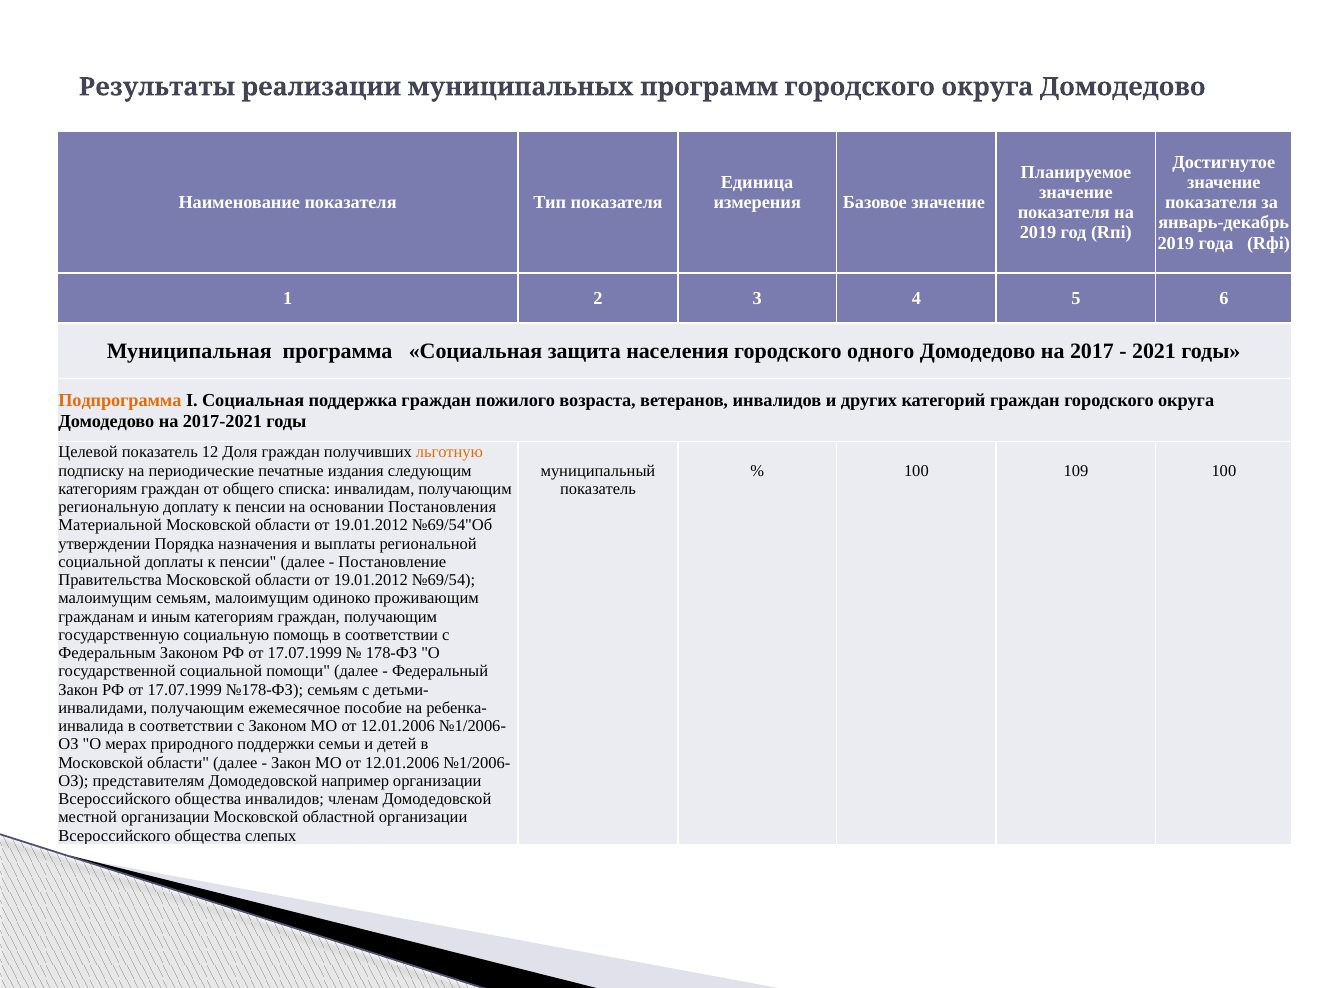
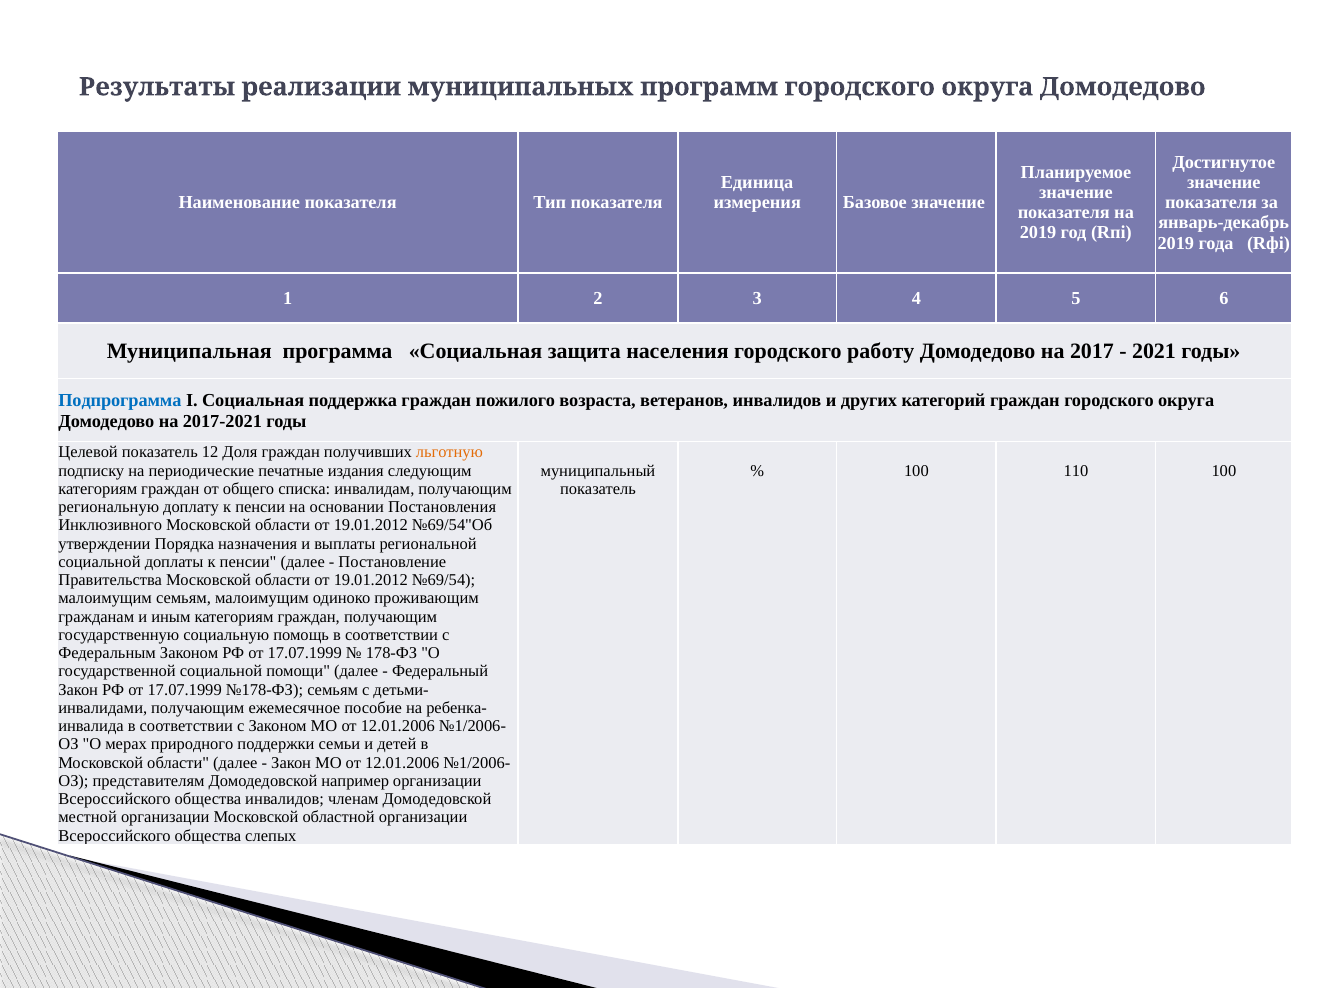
одного: одного -> работу
Подпрограмма colour: orange -> blue
109: 109 -> 110
Материальной: Материальной -> Инклюзивного
